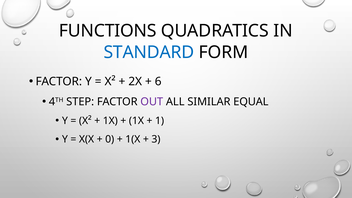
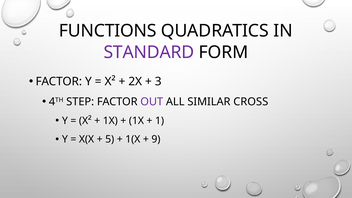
STANDARD colour: blue -> purple
6: 6 -> 3
EQUAL: EQUAL -> CROSS
0: 0 -> 5
3: 3 -> 9
